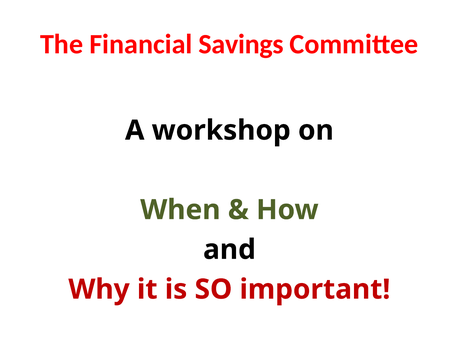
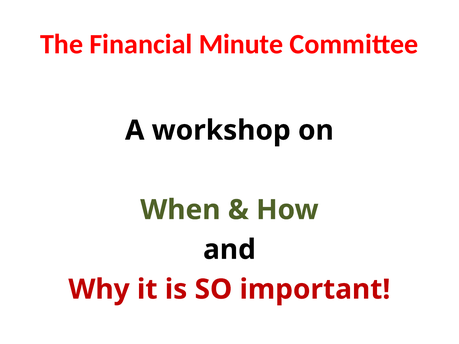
Savings: Savings -> Minute
